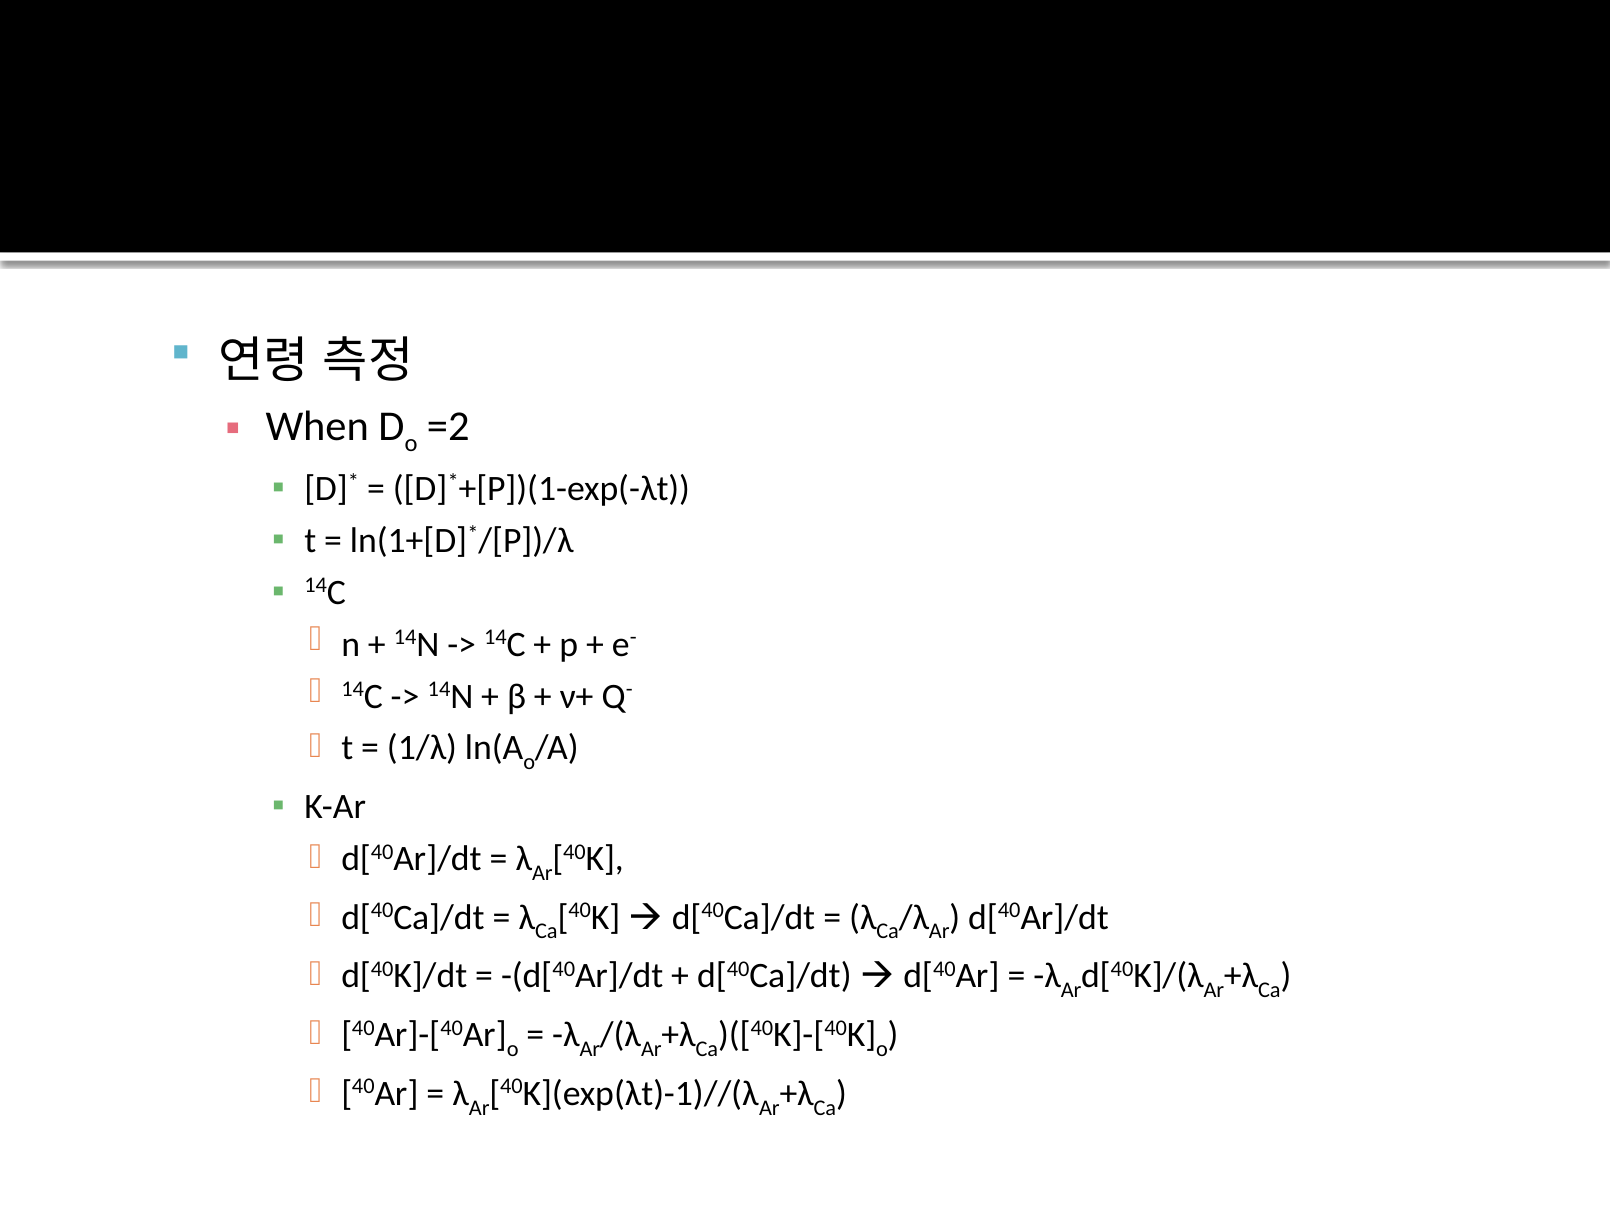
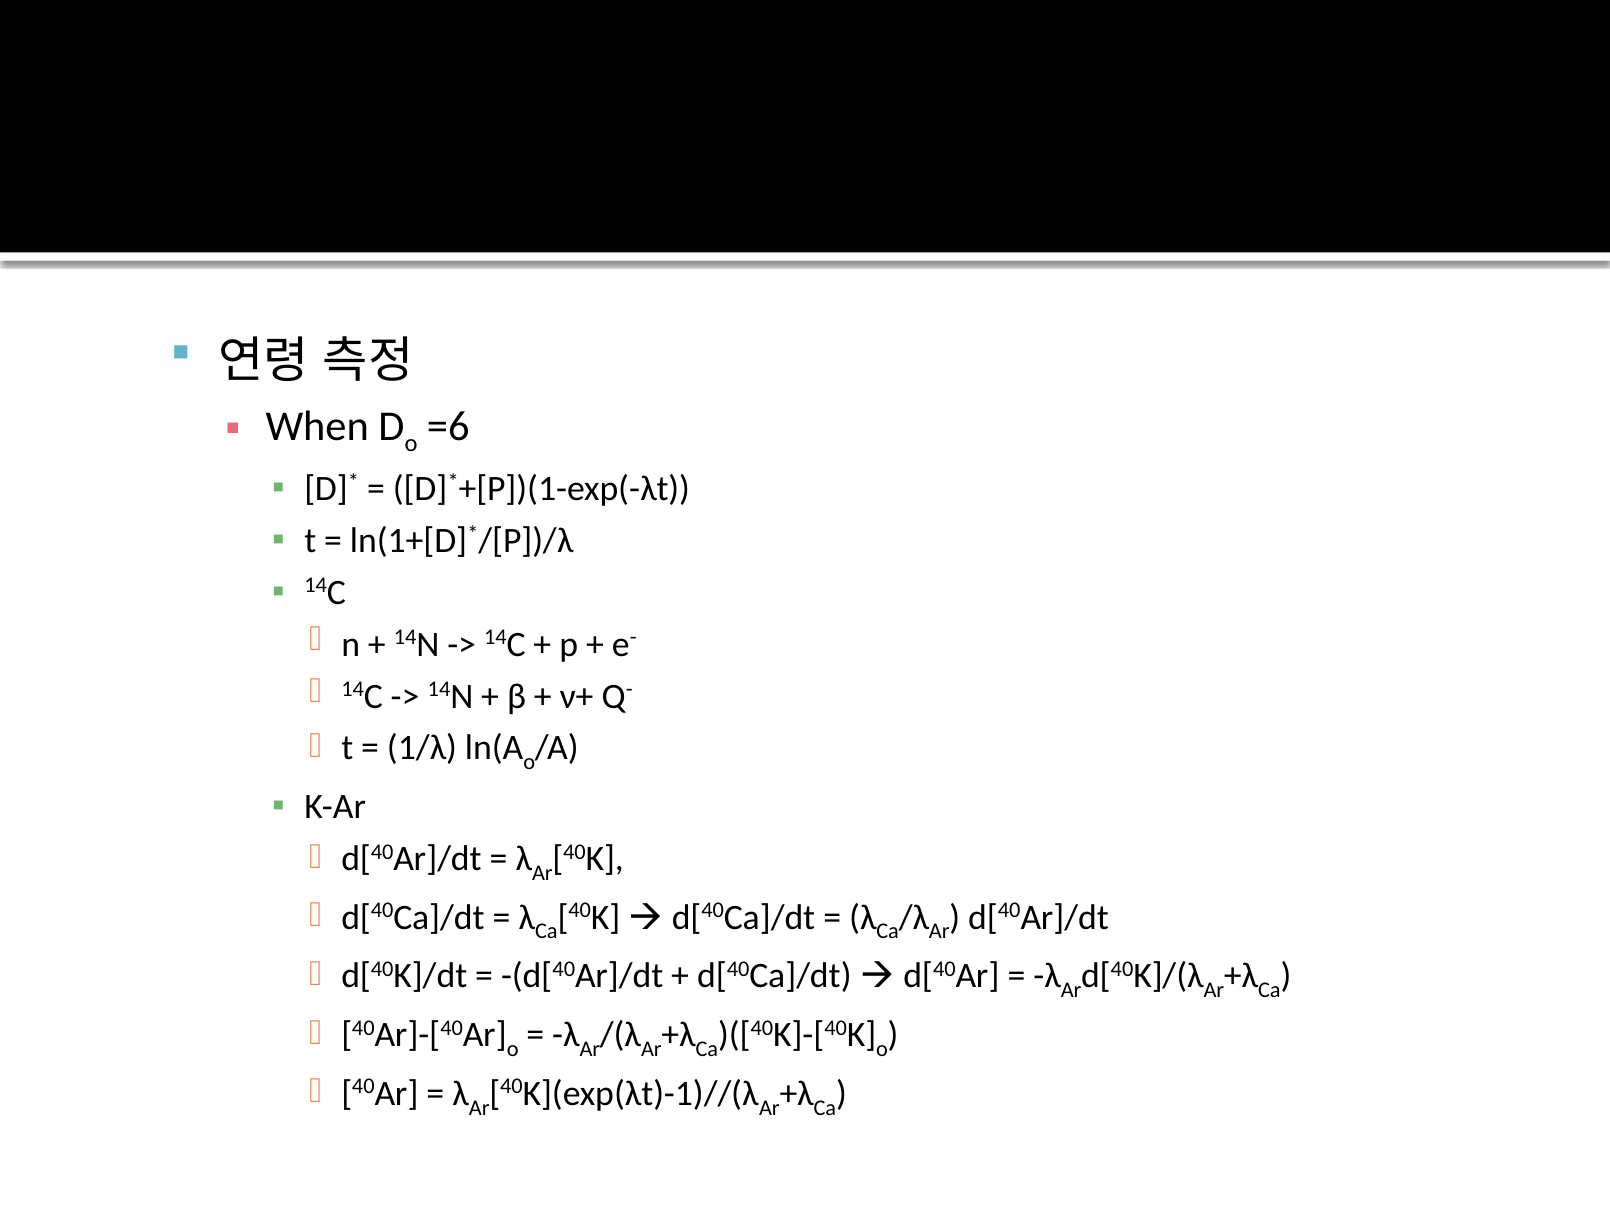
=2: =2 -> =6
